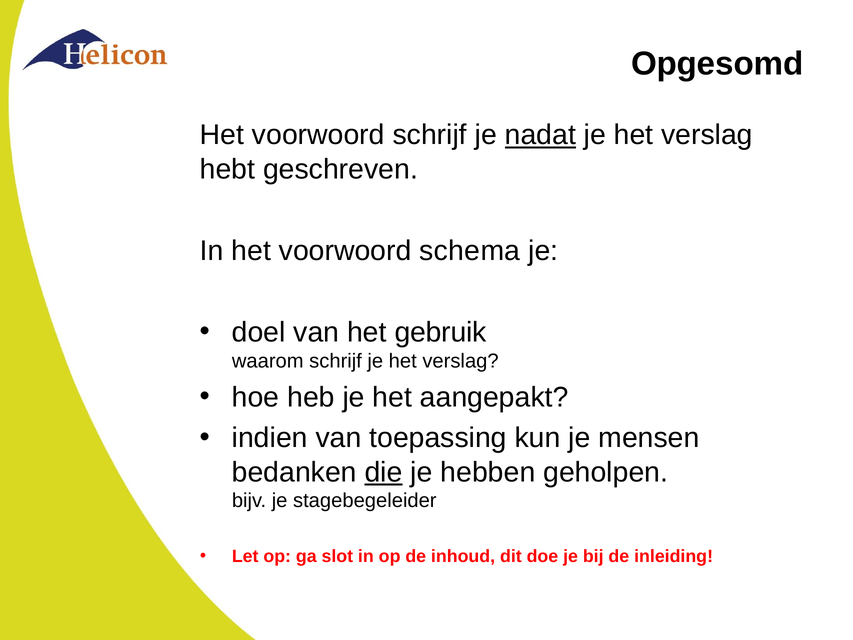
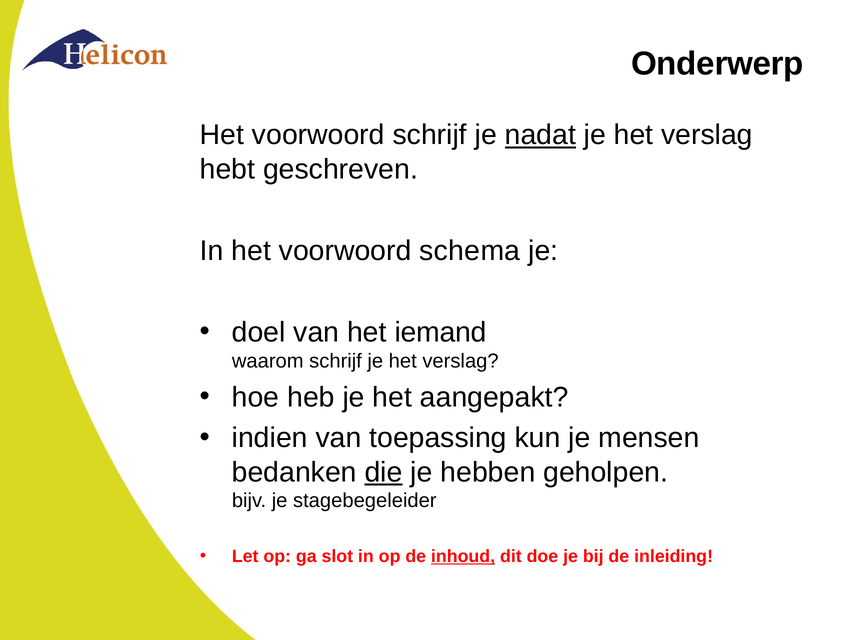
Opgesomd: Opgesomd -> Onderwerp
gebruik: gebruik -> iemand
inhoud underline: none -> present
